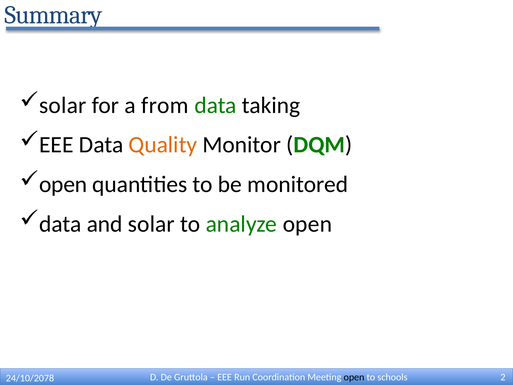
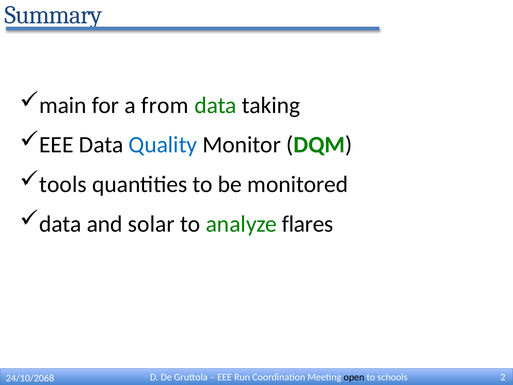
solar at (63, 105): solar -> main
Quality colour: orange -> blue
open at (63, 184): open -> tools
analyze open: open -> flares
24/10/2078: 24/10/2078 -> 24/10/2068
